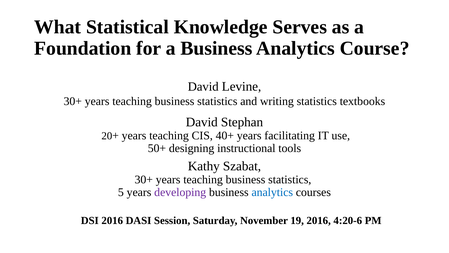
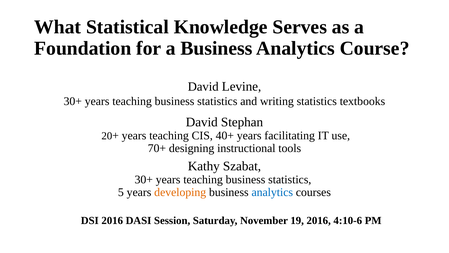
50+: 50+ -> 70+
developing colour: purple -> orange
4:20-6: 4:20-6 -> 4:10-6
